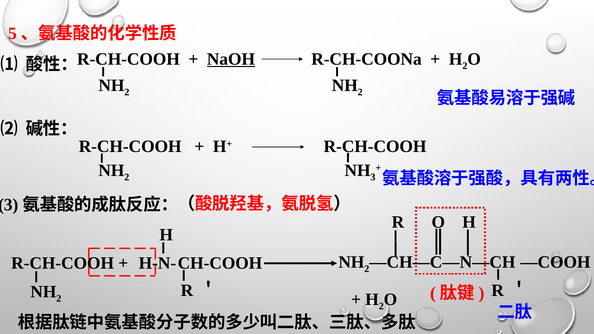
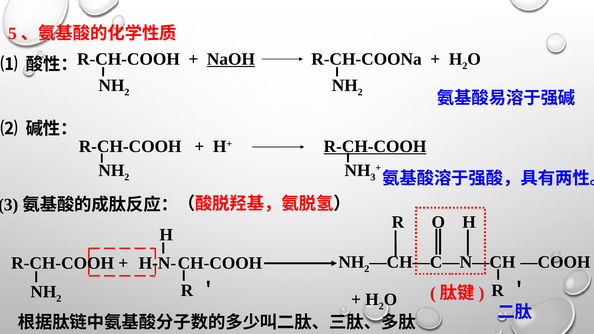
R-CH-COOH at (375, 147) underline: none -> present
